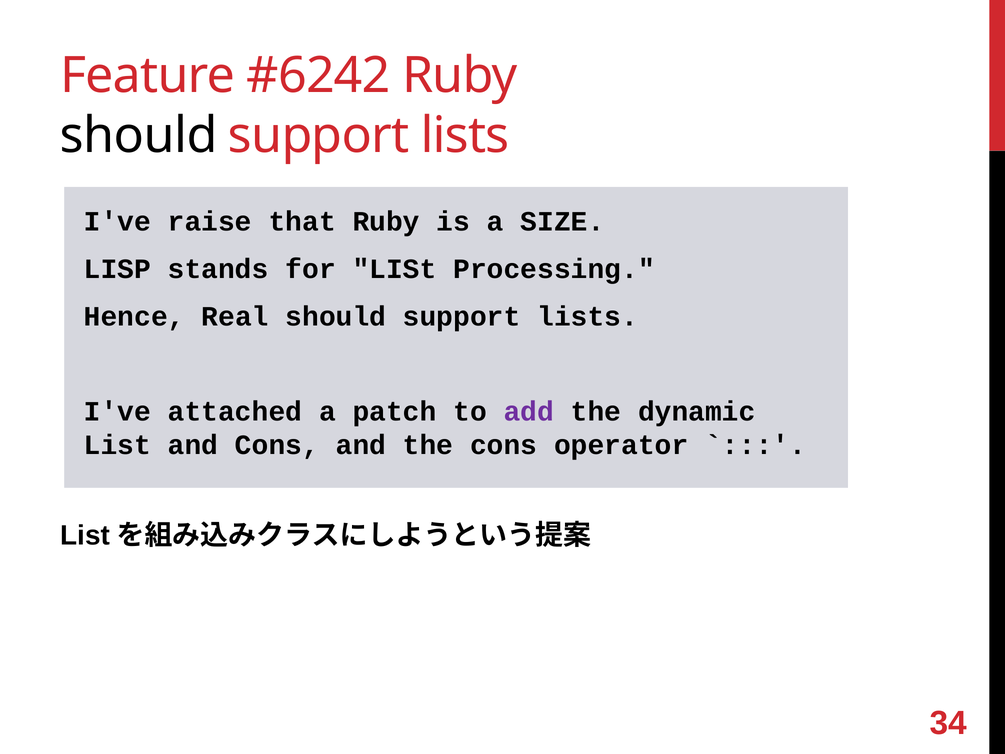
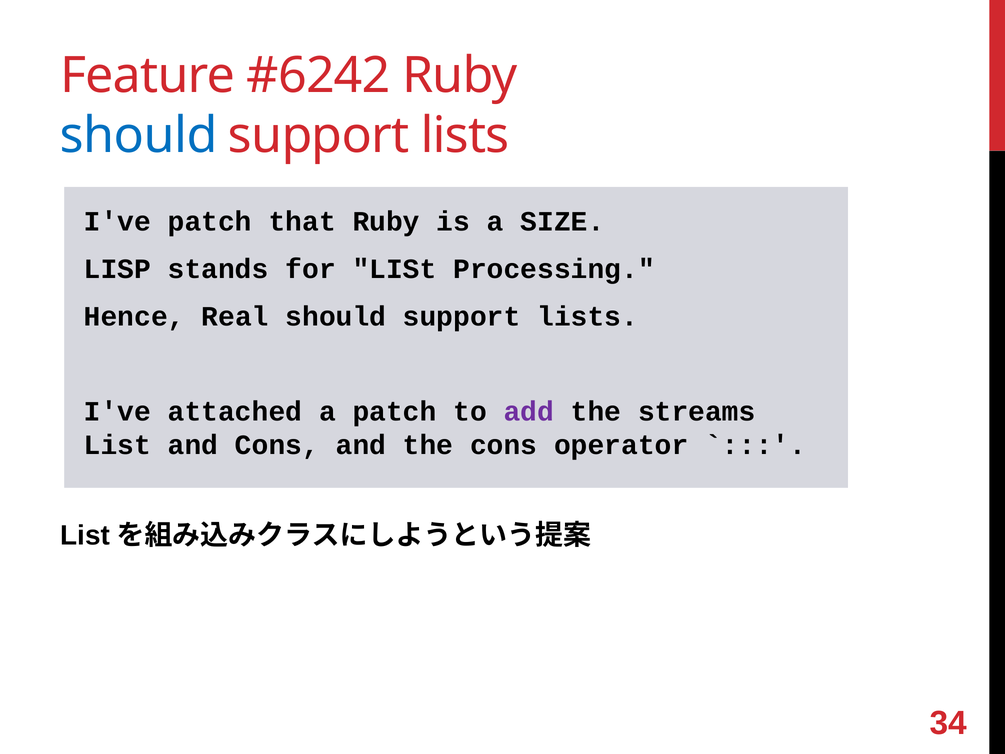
should at (139, 136) colour: black -> blue
I've raise: raise -> patch
dynamic: dynamic -> streams
